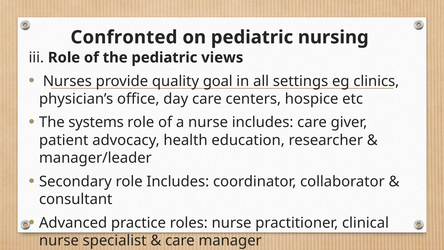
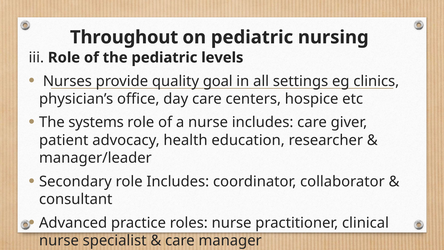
Confronted: Confronted -> Throughout
views: views -> levels
